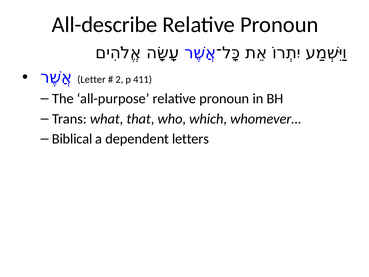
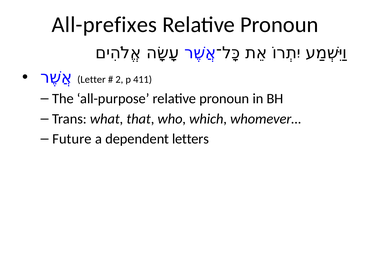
All-describe: All-describe -> All-prefixes
Biblical: Biblical -> Future
